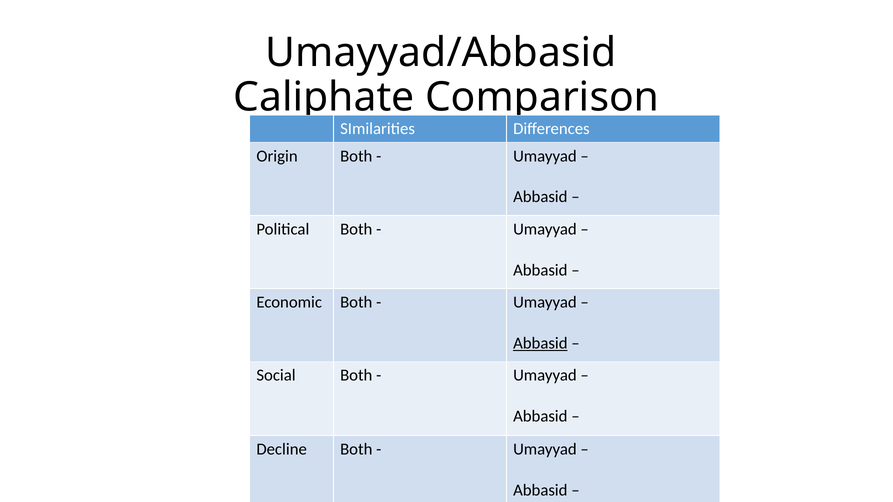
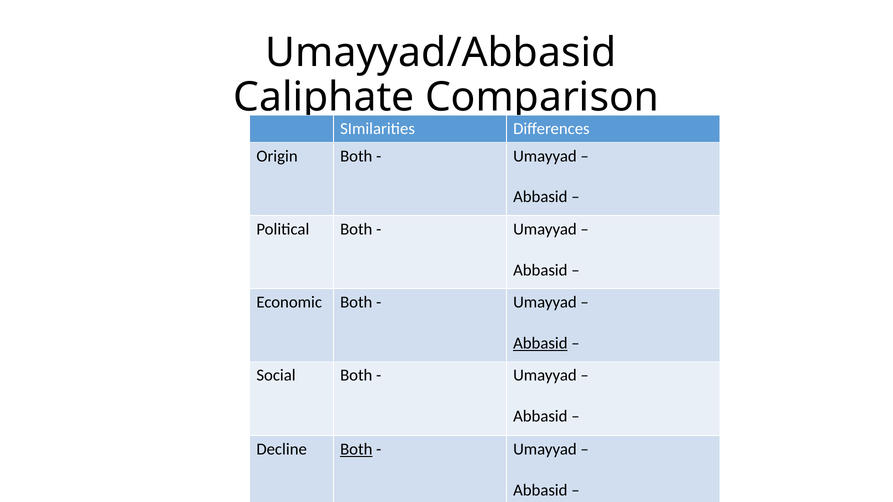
Both at (356, 449) underline: none -> present
